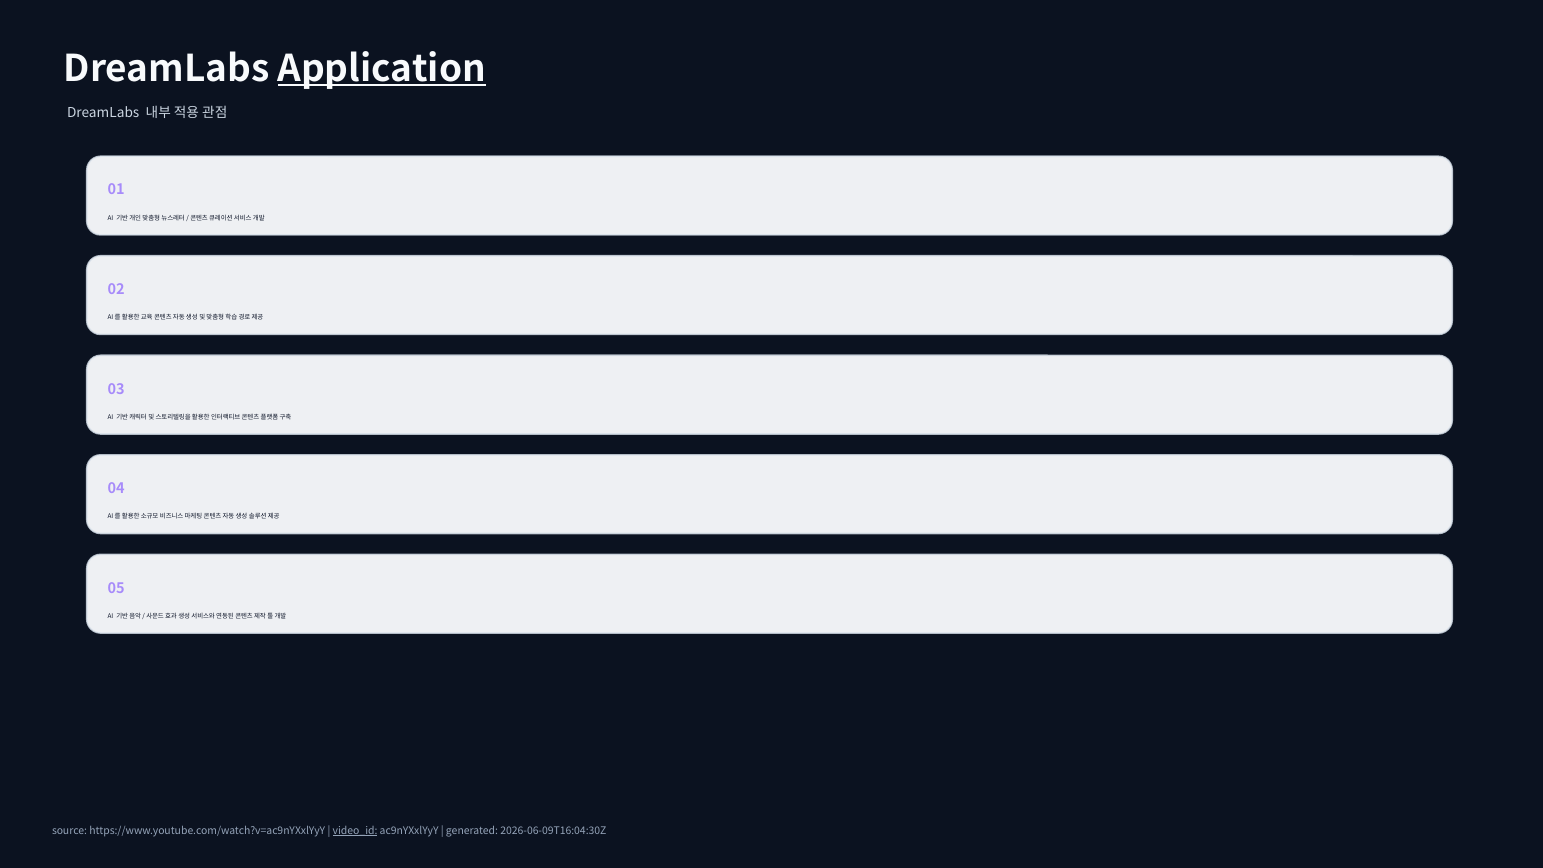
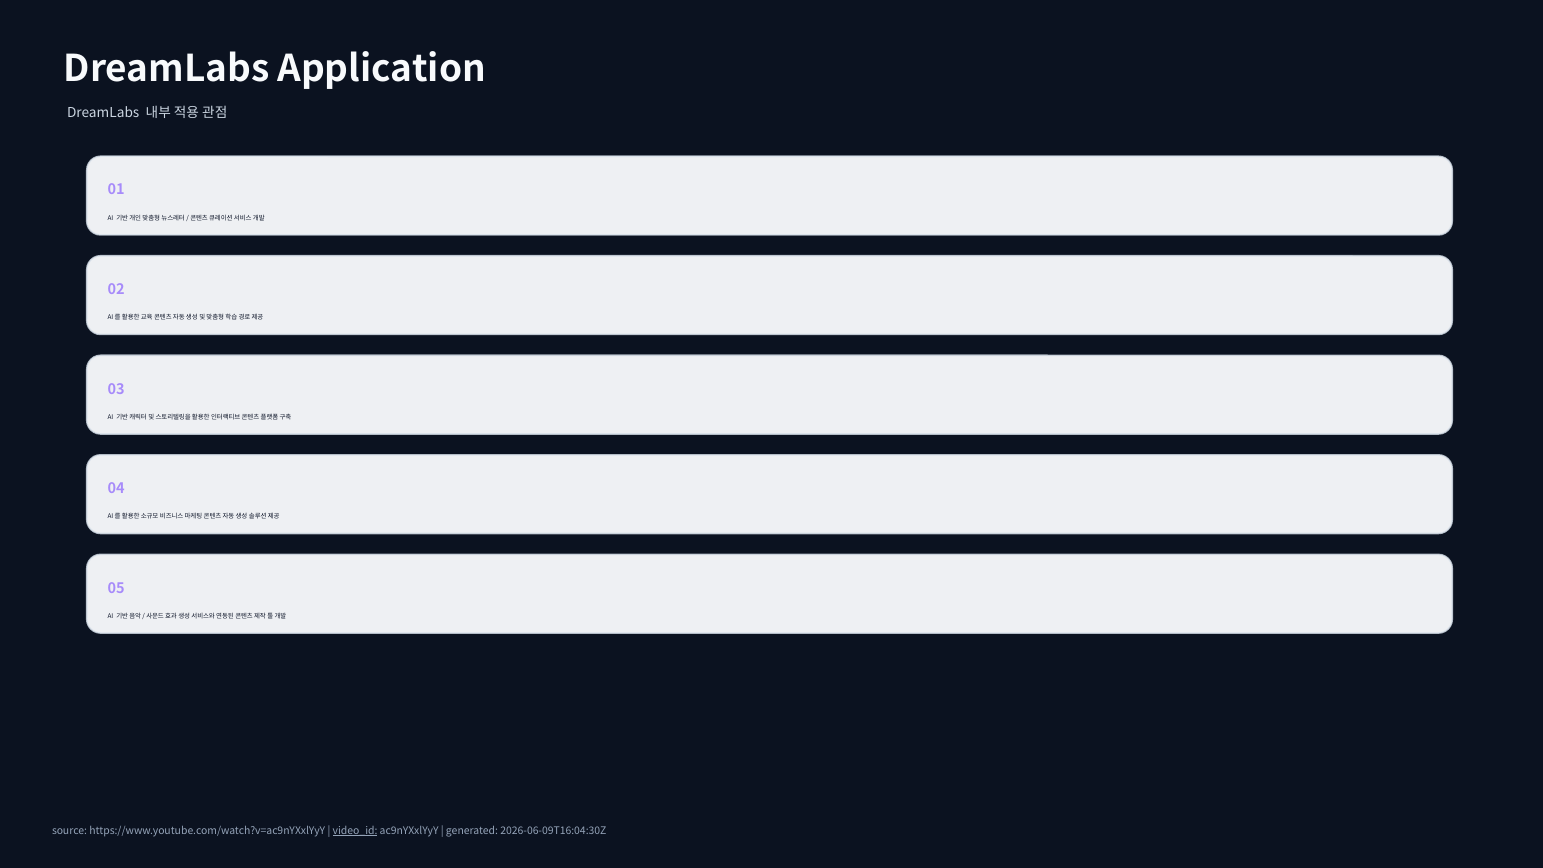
Application underline: present -> none
